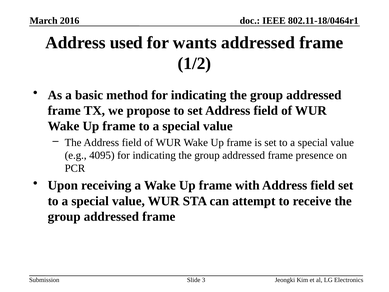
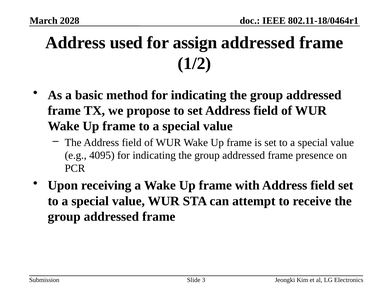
2016: 2016 -> 2028
wants: wants -> assign
